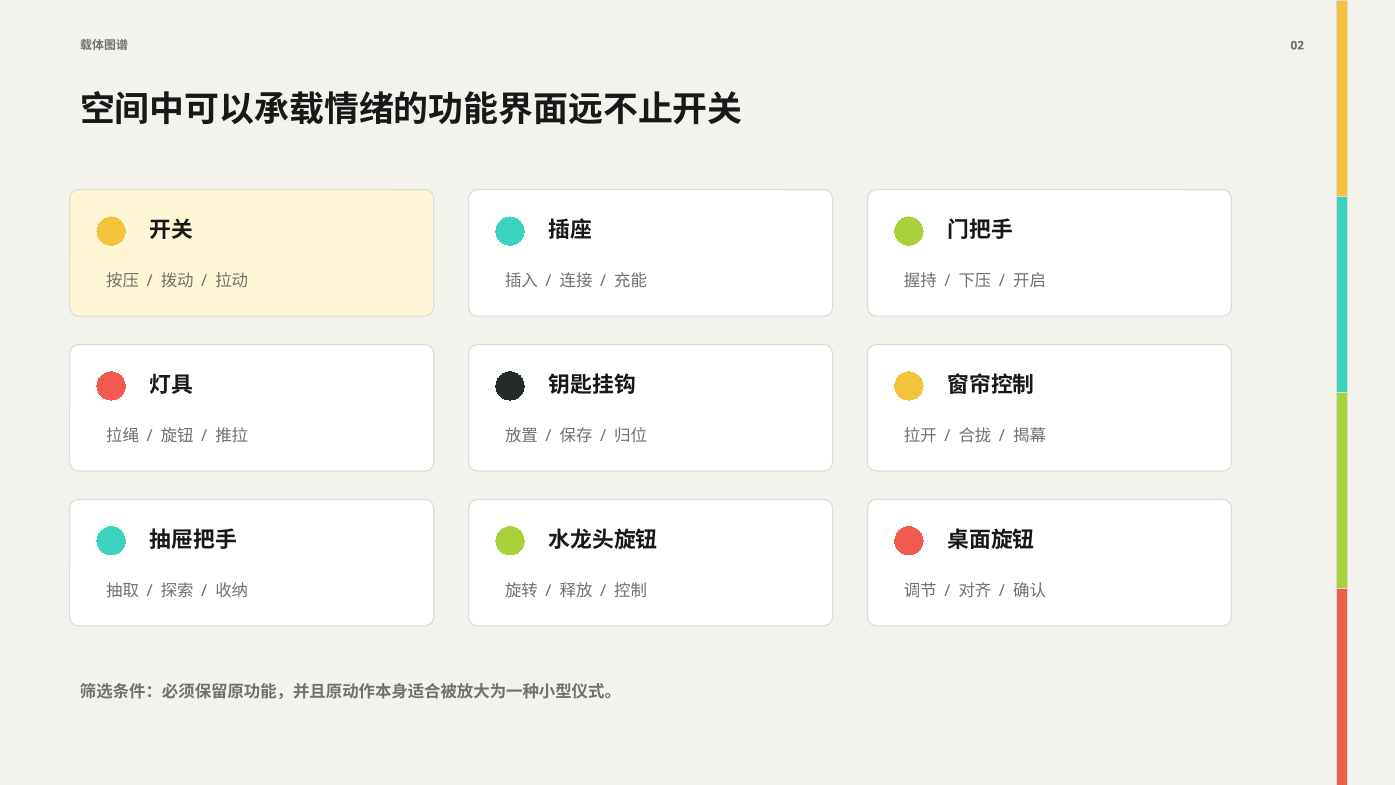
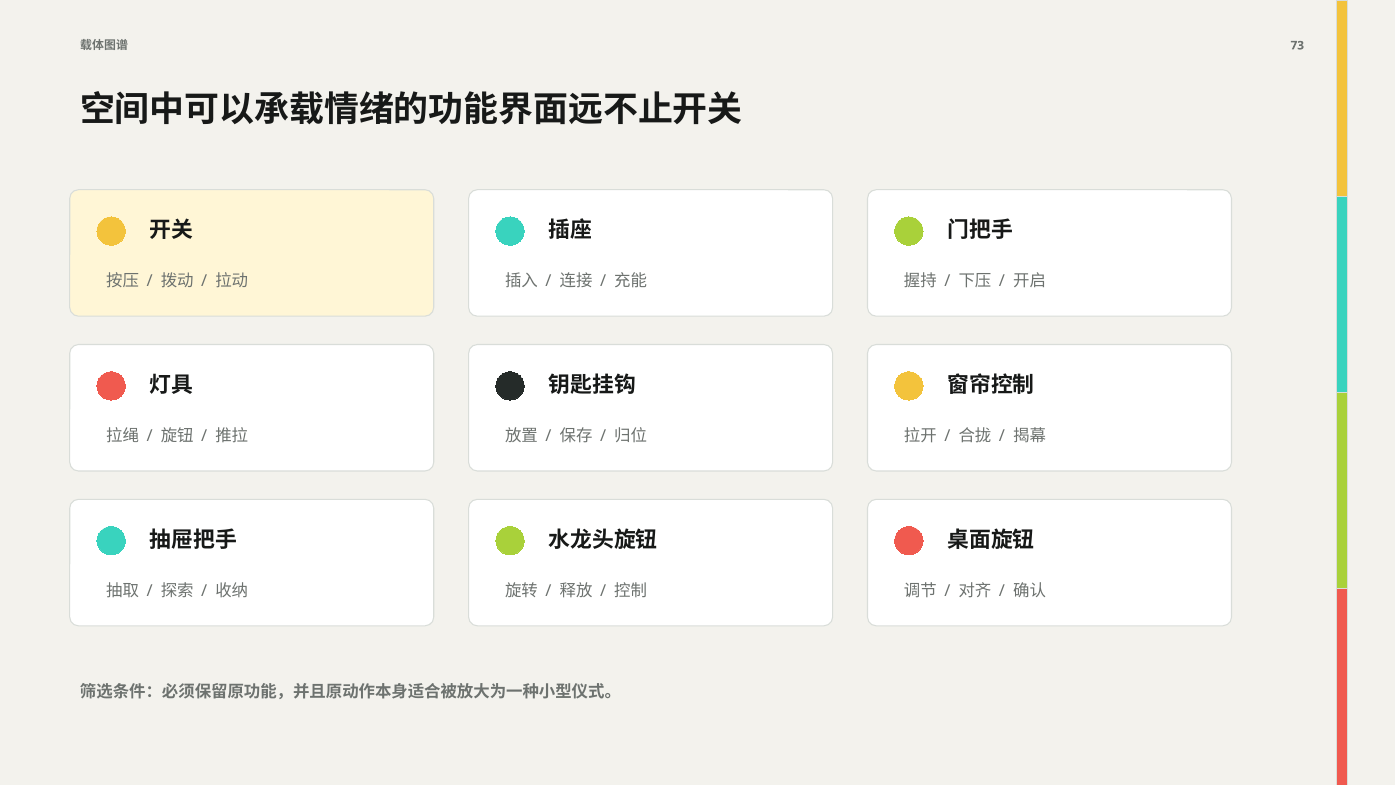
02: 02 -> 73
